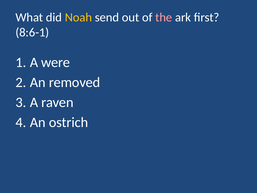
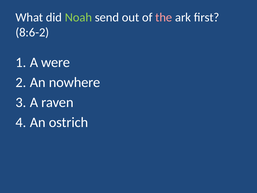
Noah colour: yellow -> light green
8:6-1: 8:6-1 -> 8:6-2
removed: removed -> nowhere
